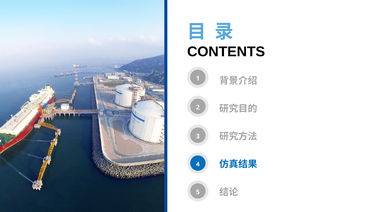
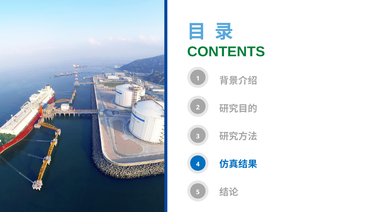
CONTENTS colour: black -> green
